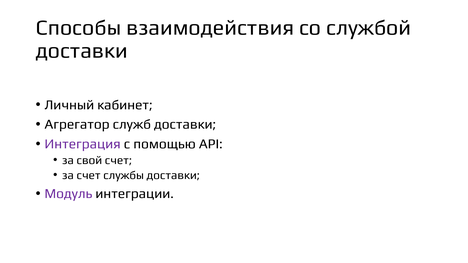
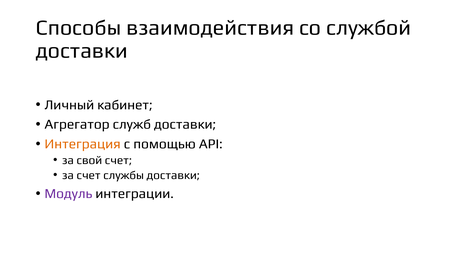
Интеграция colour: purple -> orange
